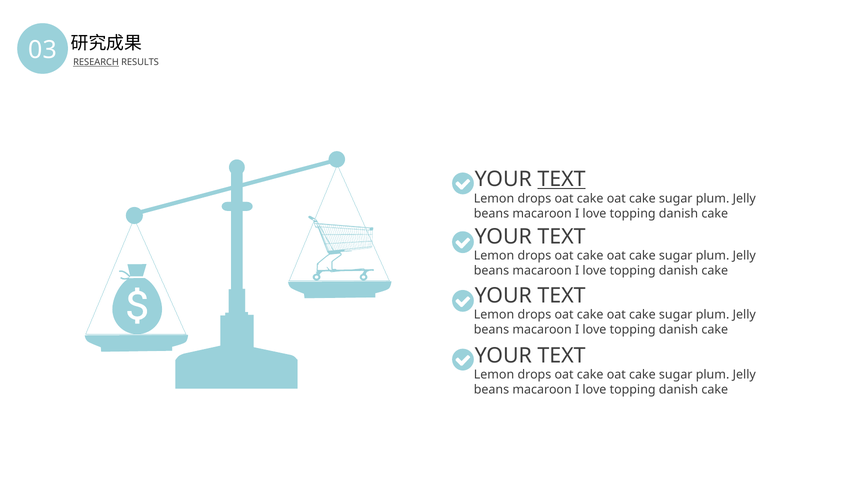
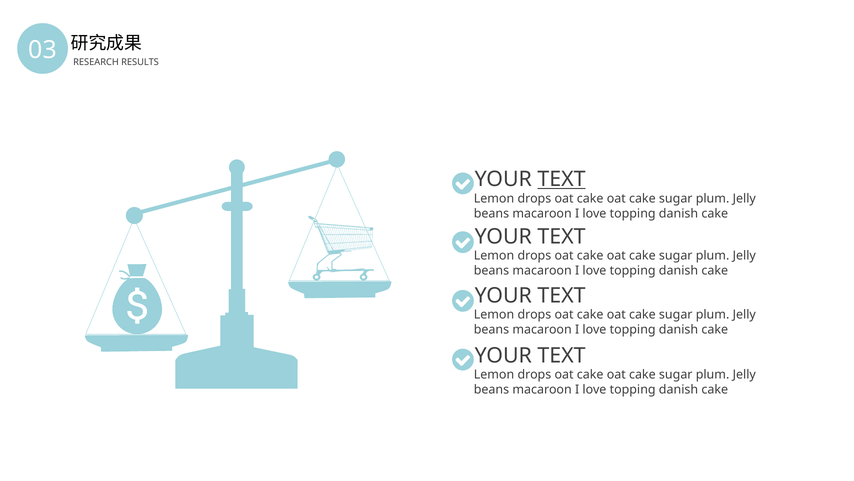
RESEARCH underline: present -> none
